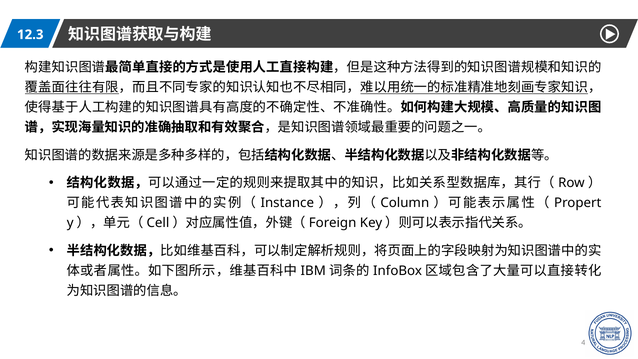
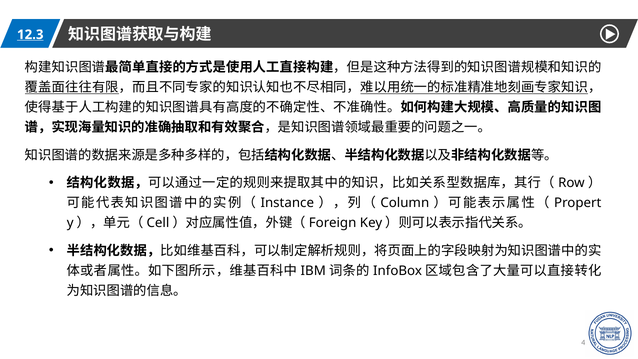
12.3 underline: none -> present
